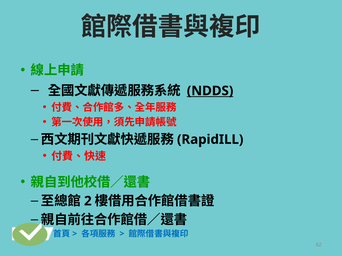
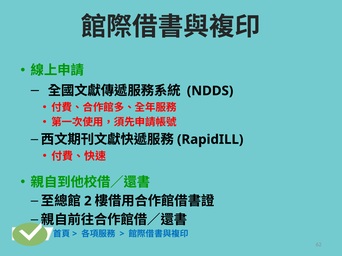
NDDS underline: present -> none
